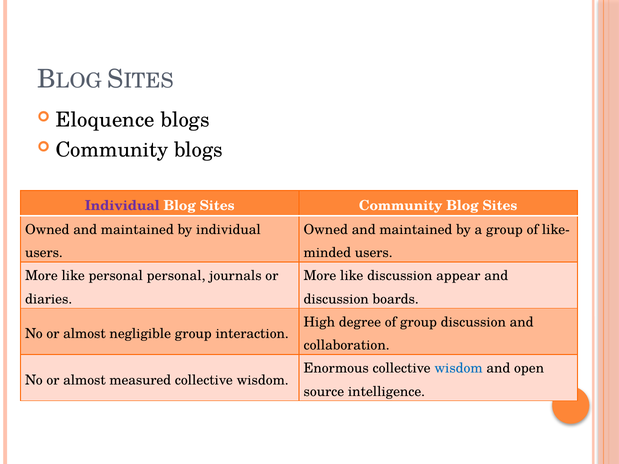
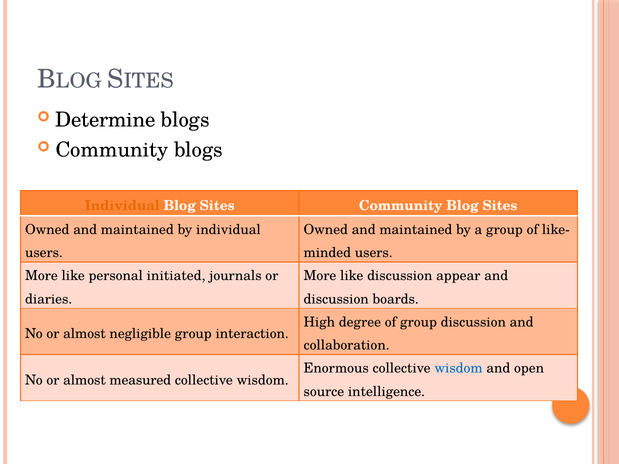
Eloquence: Eloquence -> Determine
Individual at (122, 206) colour: purple -> orange
personal personal: personal -> initiated
